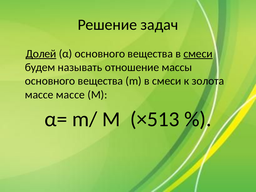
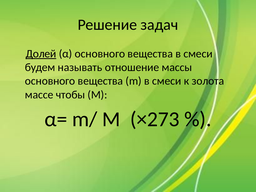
смеси at (198, 54) underline: present -> none
массе массе: массе -> чтобы
×513: ×513 -> ×273
